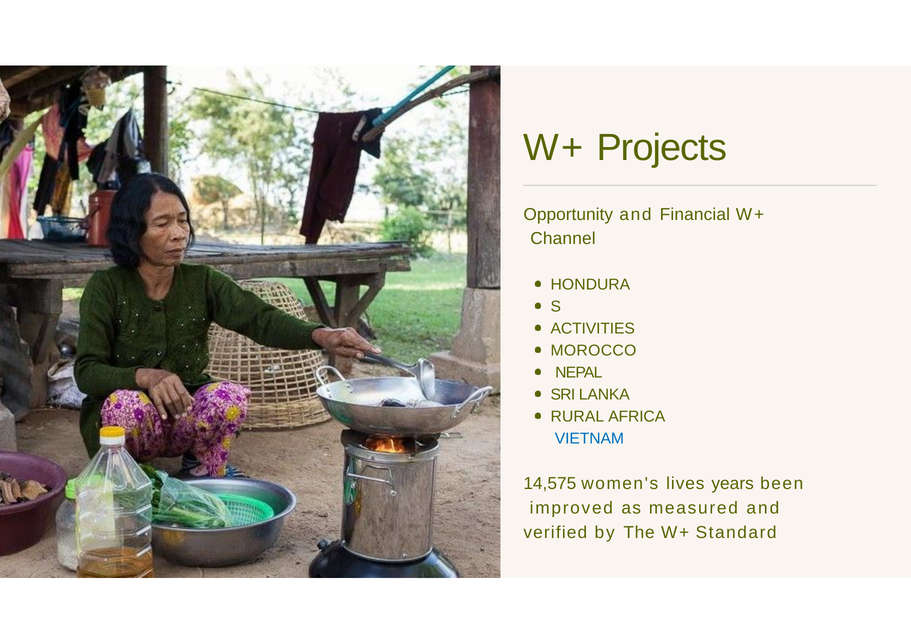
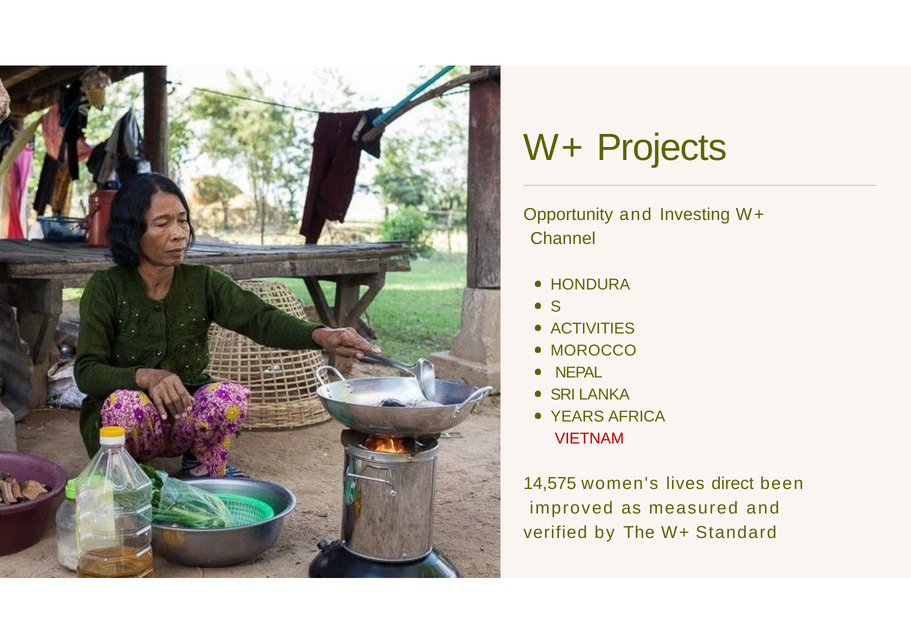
Financial: Financial -> Investing
RURAL: RURAL -> YEARS
VIETNAM colour: blue -> red
years: years -> direct
